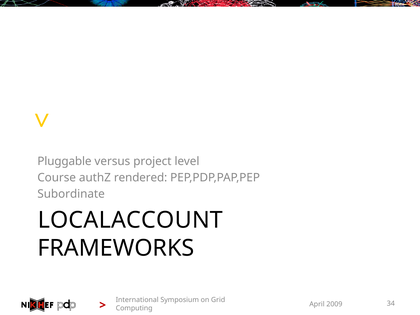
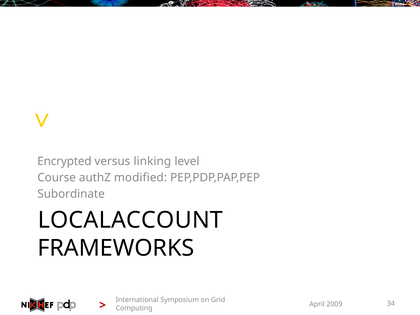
Pluggable: Pluggable -> Encrypted
project: project -> linking
rendered: rendered -> modified
